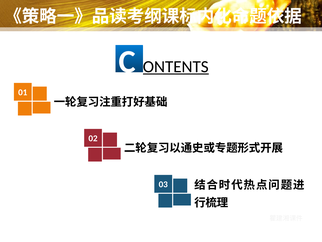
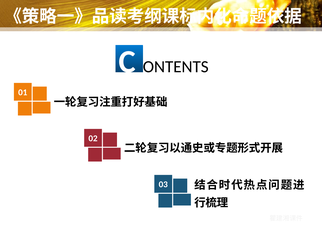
ONTENTS underline: present -> none
